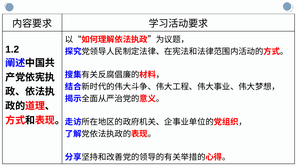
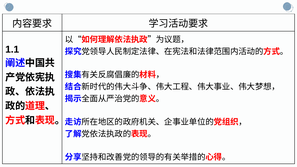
1.2: 1.2 -> 1.1
